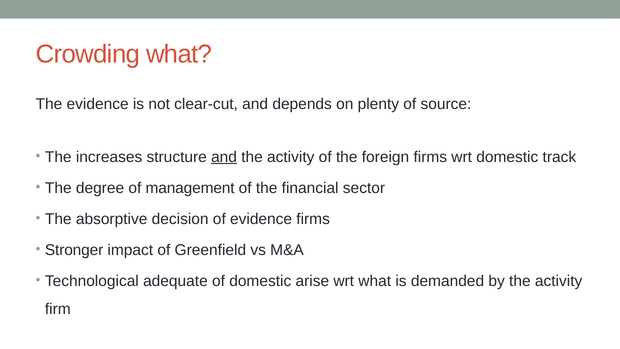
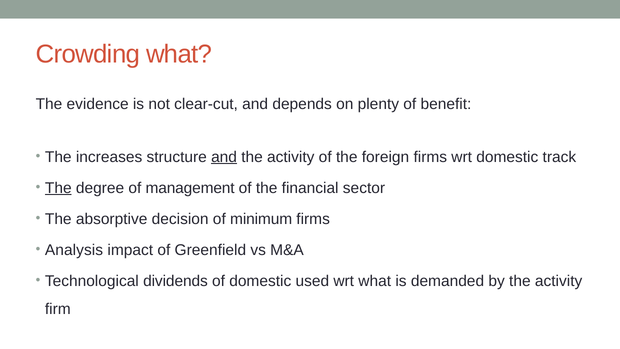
source: source -> benefit
The at (58, 188) underline: none -> present
of evidence: evidence -> minimum
Stronger: Stronger -> Analysis
adequate: adequate -> dividends
arise: arise -> used
